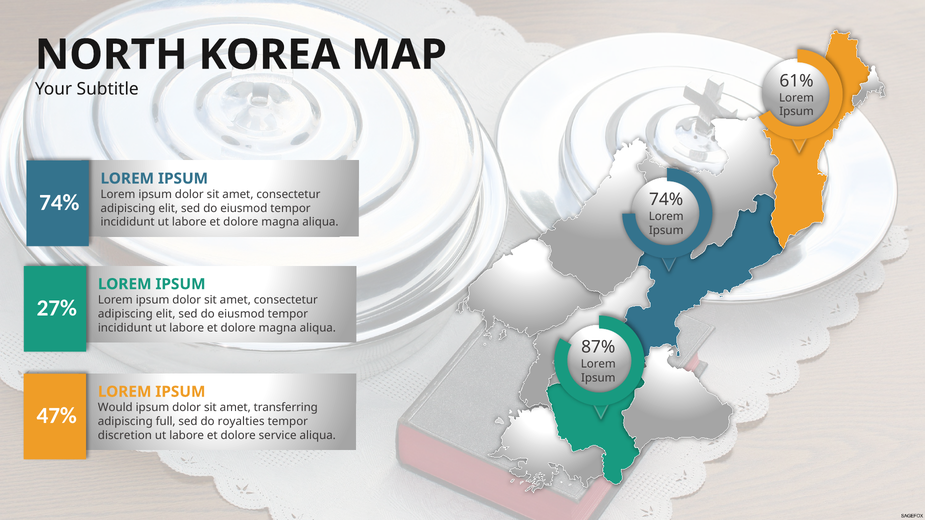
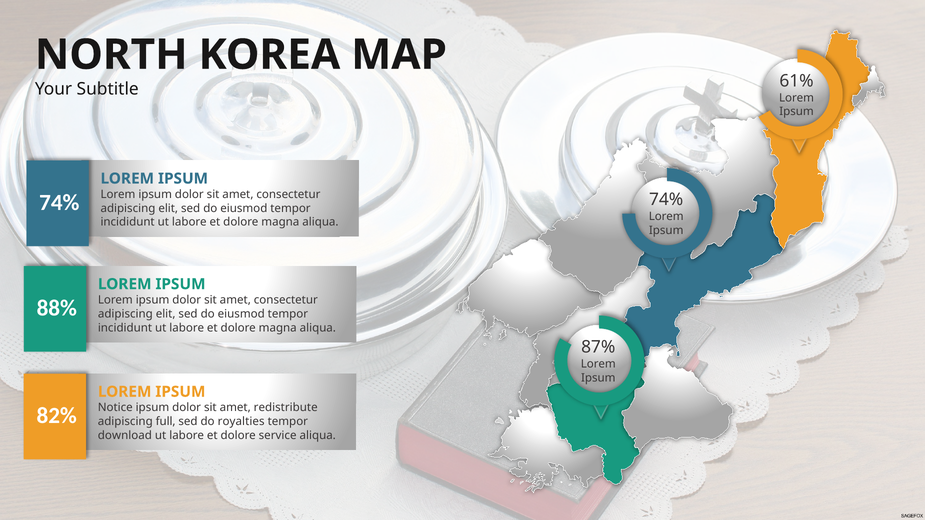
27%: 27% -> 88%
Would: Would -> Notice
transferring: transferring -> redistribute
47%: 47% -> 82%
discretion: discretion -> download
